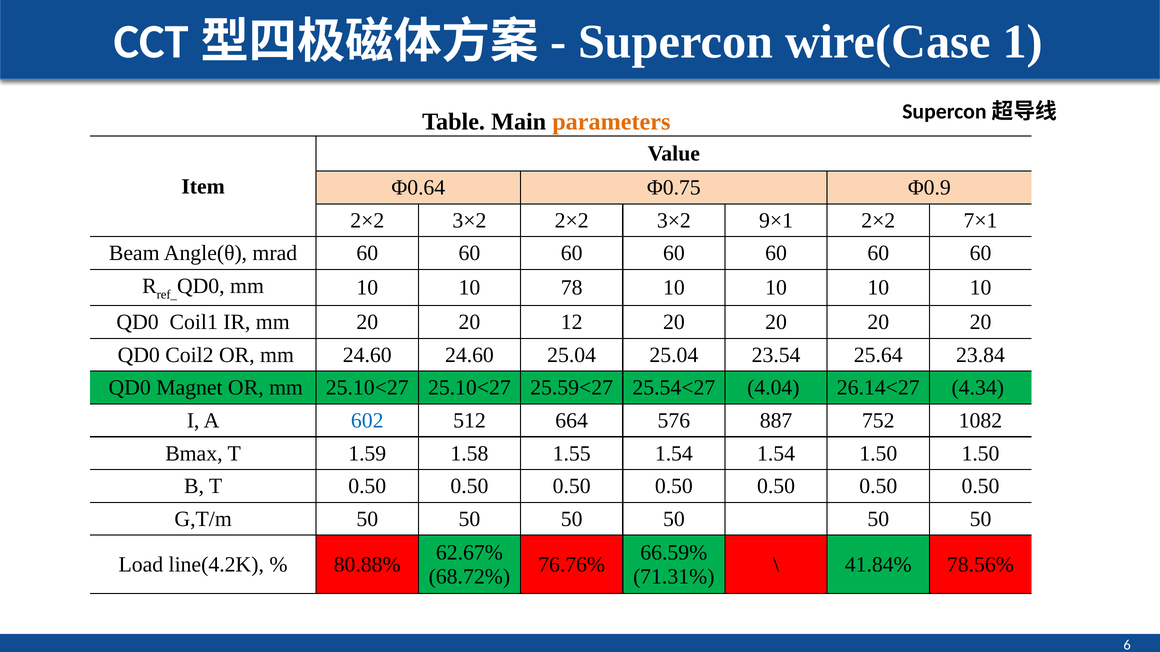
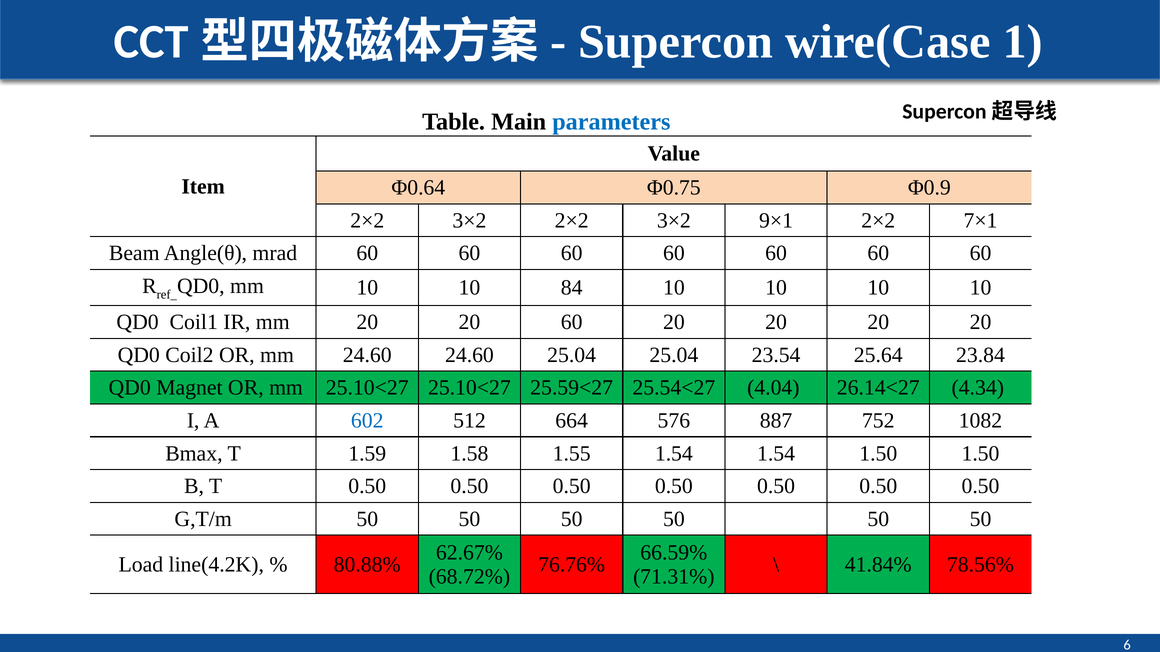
parameters colour: orange -> blue
78: 78 -> 84
20 12: 12 -> 60
